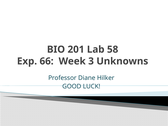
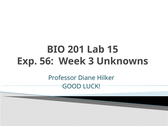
58: 58 -> 15
66: 66 -> 56
